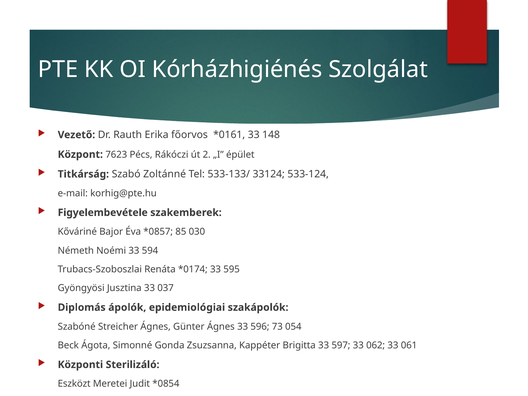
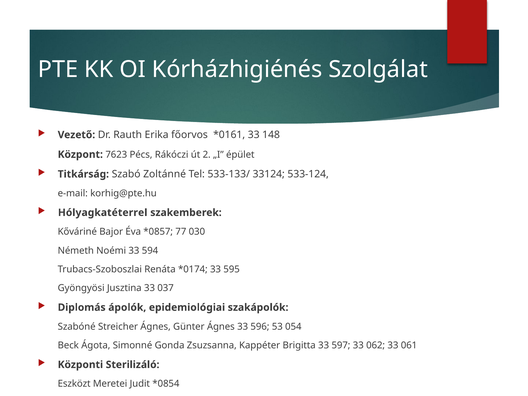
Figyelembevétele: Figyelembevétele -> Hólyagkatéterrel
85: 85 -> 77
73: 73 -> 53
